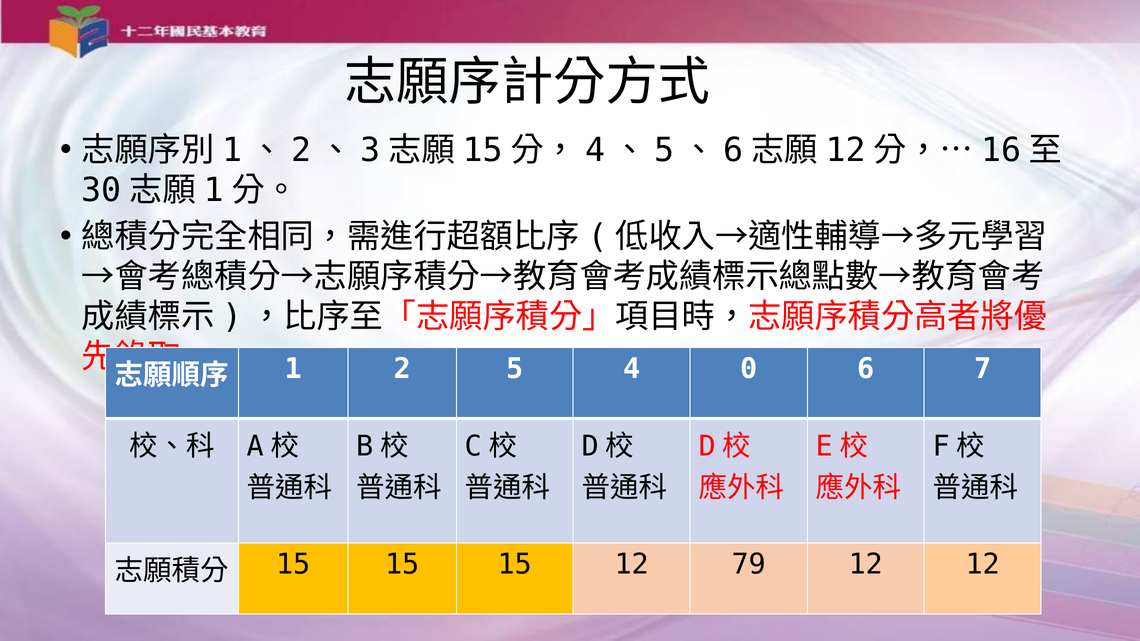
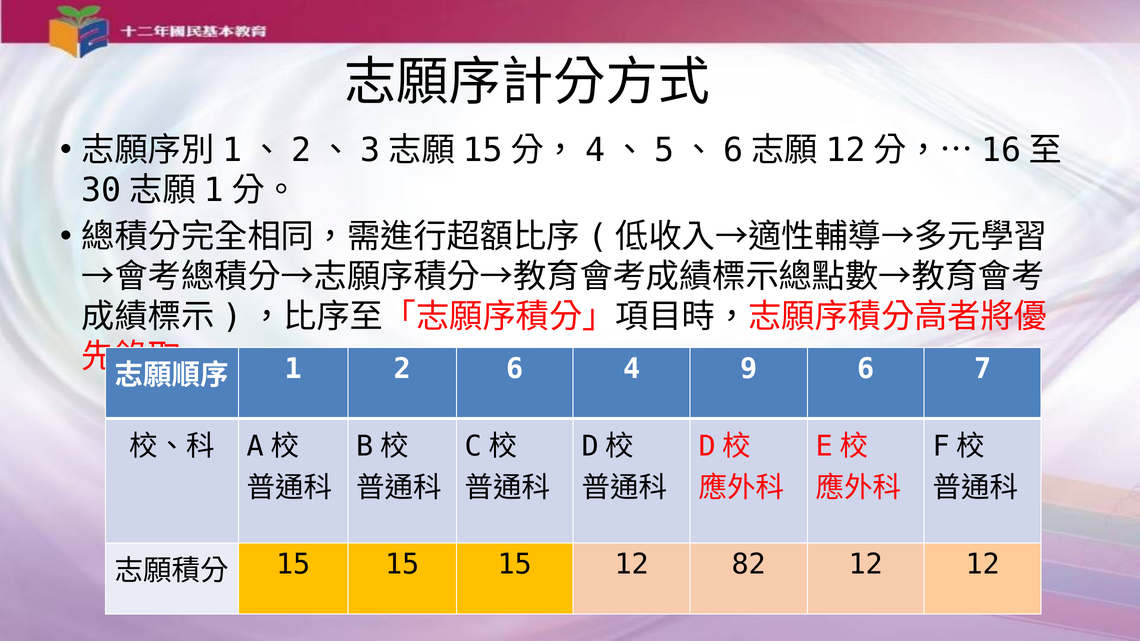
2 5: 5 -> 6
0: 0 -> 9
79: 79 -> 82
